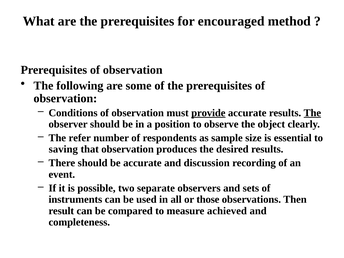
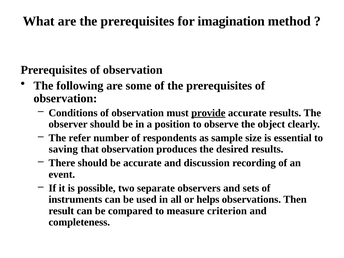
encouraged: encouraged -> imagination
The at (312, 113) underline: present -> none
those: those -> helps
achieved: achieved -> criterion
